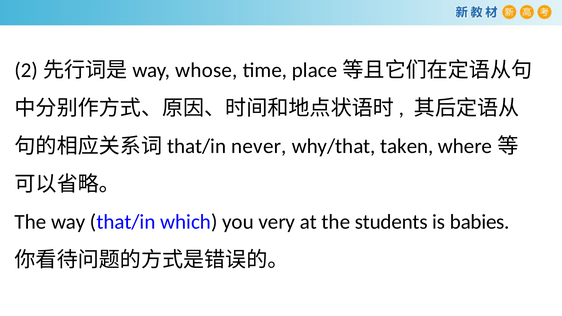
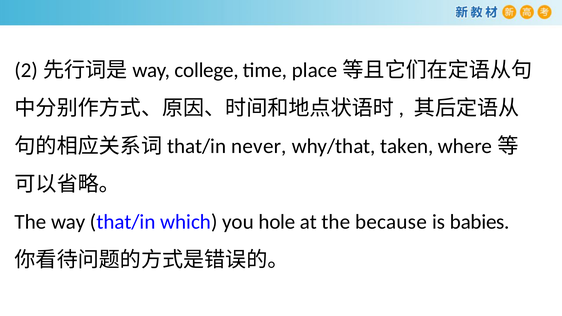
whose: whose -> college
very: very -> hole
students: students -> because
